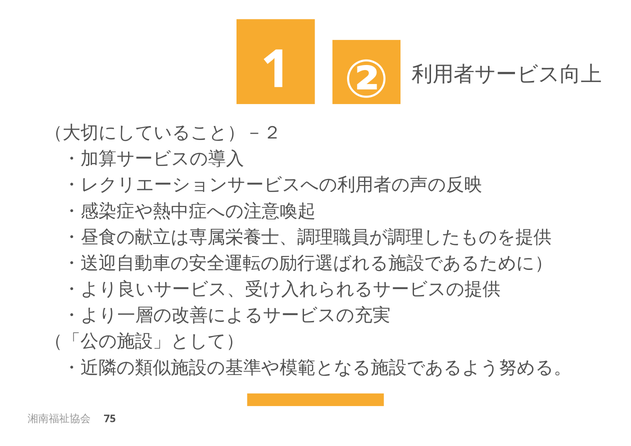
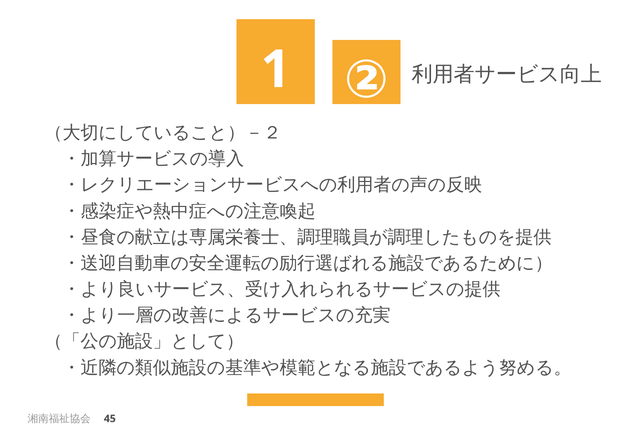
75: 75 -> 45
